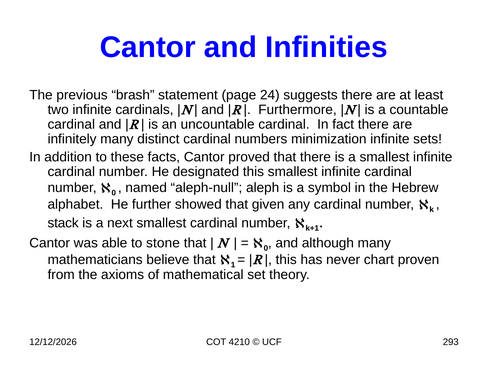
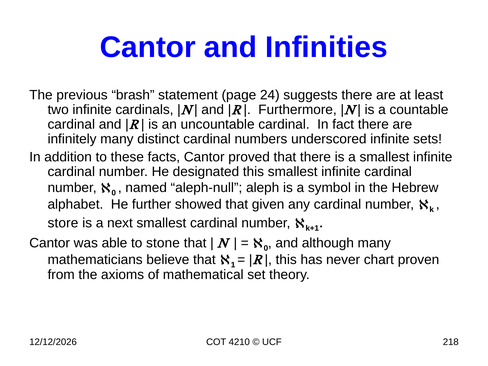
minimization: minimization -> underscored
stack: stack -> store
293: 293 -> 218
